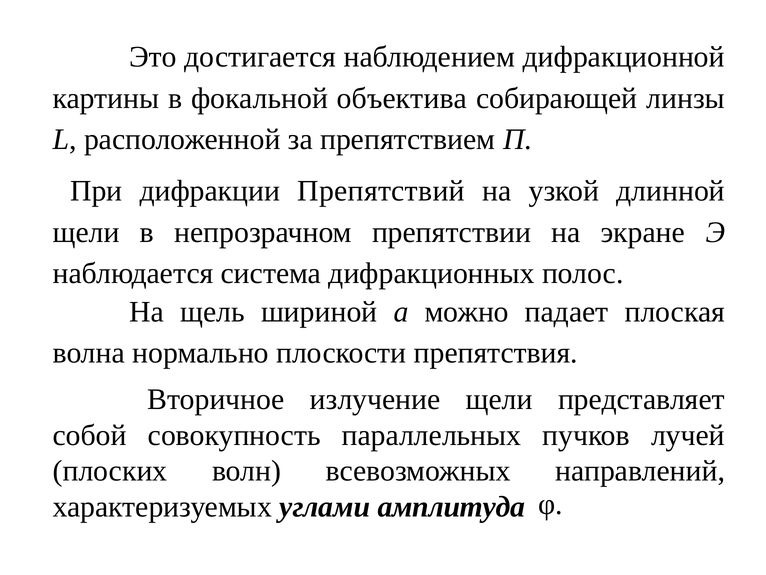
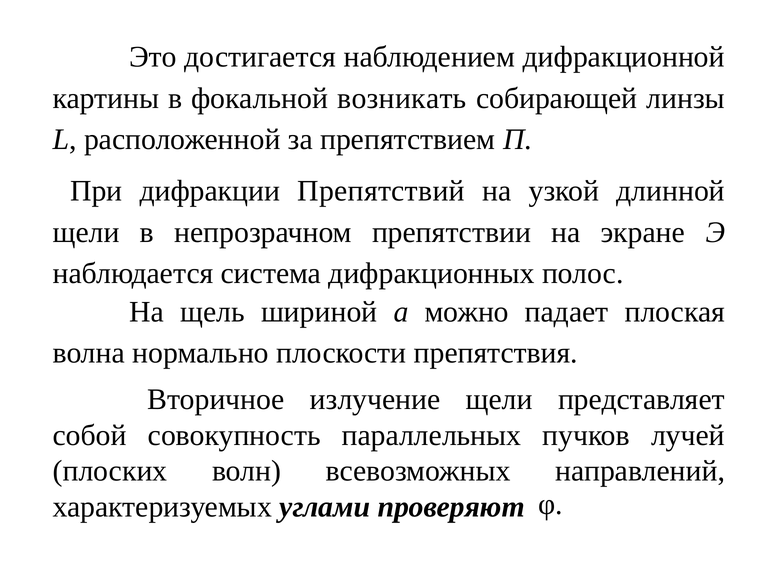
объектива: объектива -> возникать
амплитуда: амплитуда -> проверяют
